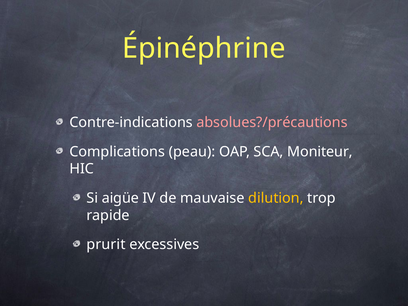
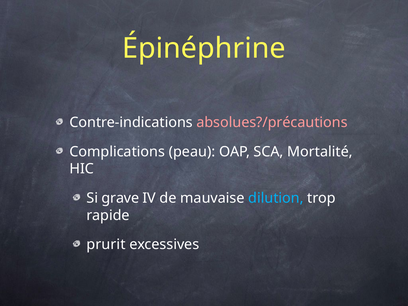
Moniteur: Moniteur -> Mortalité
aigüe: aigüe -> grave
dilution colour: yellow -> light blue
